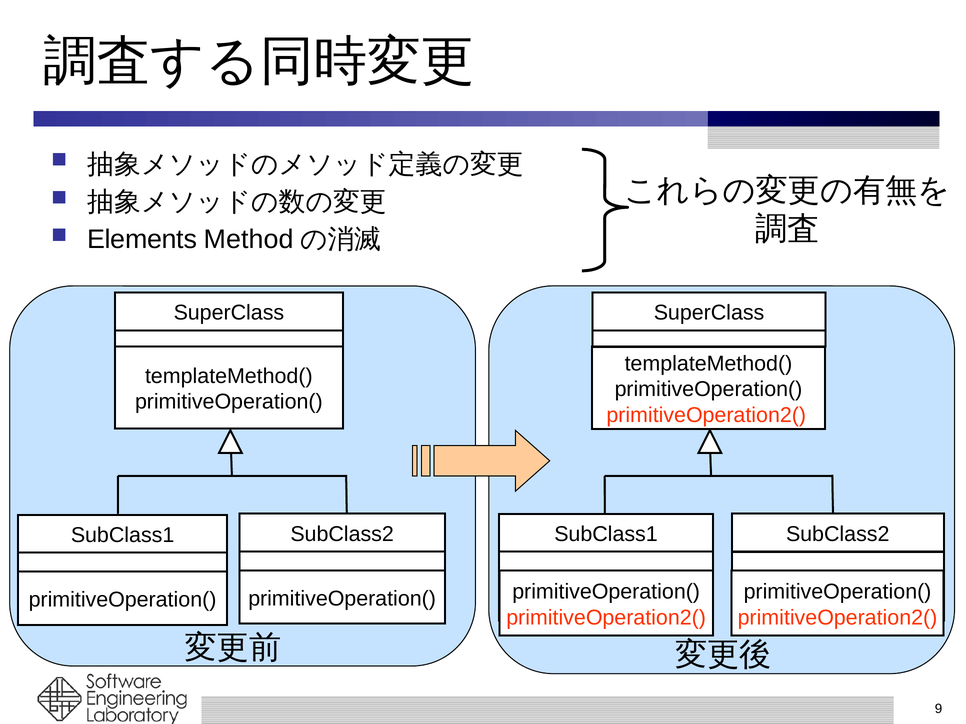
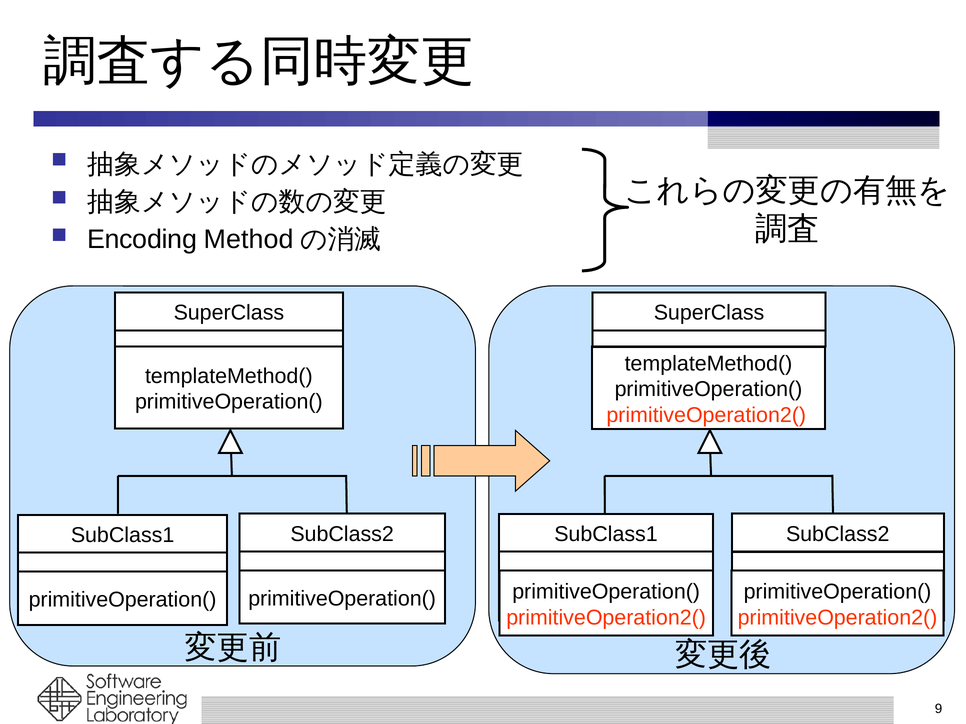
Elements: Elements -> Encoding
